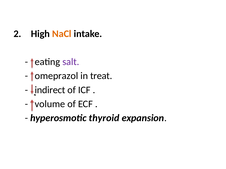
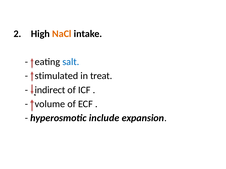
salt colour: purple -> blue
omeprazol: omeprazol -> stimulated
thyroid: thyroid -> include
